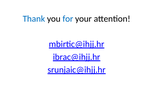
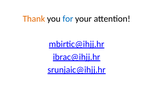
Thank colour: blue -> orange
